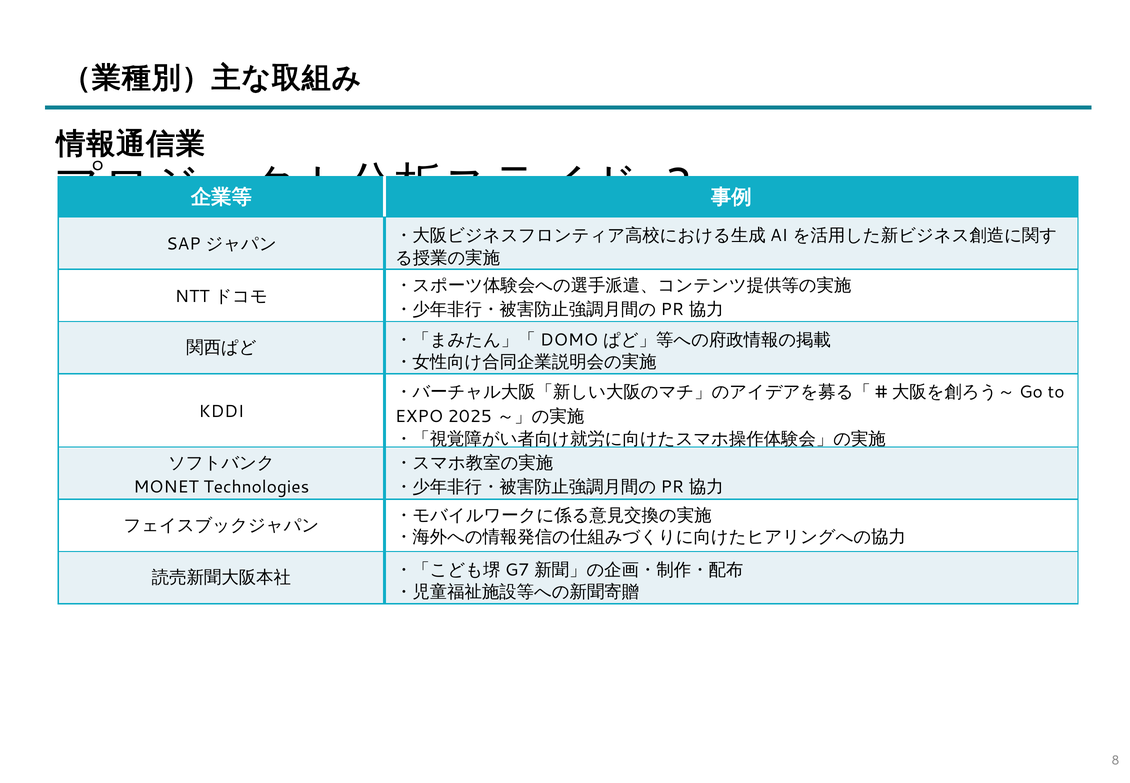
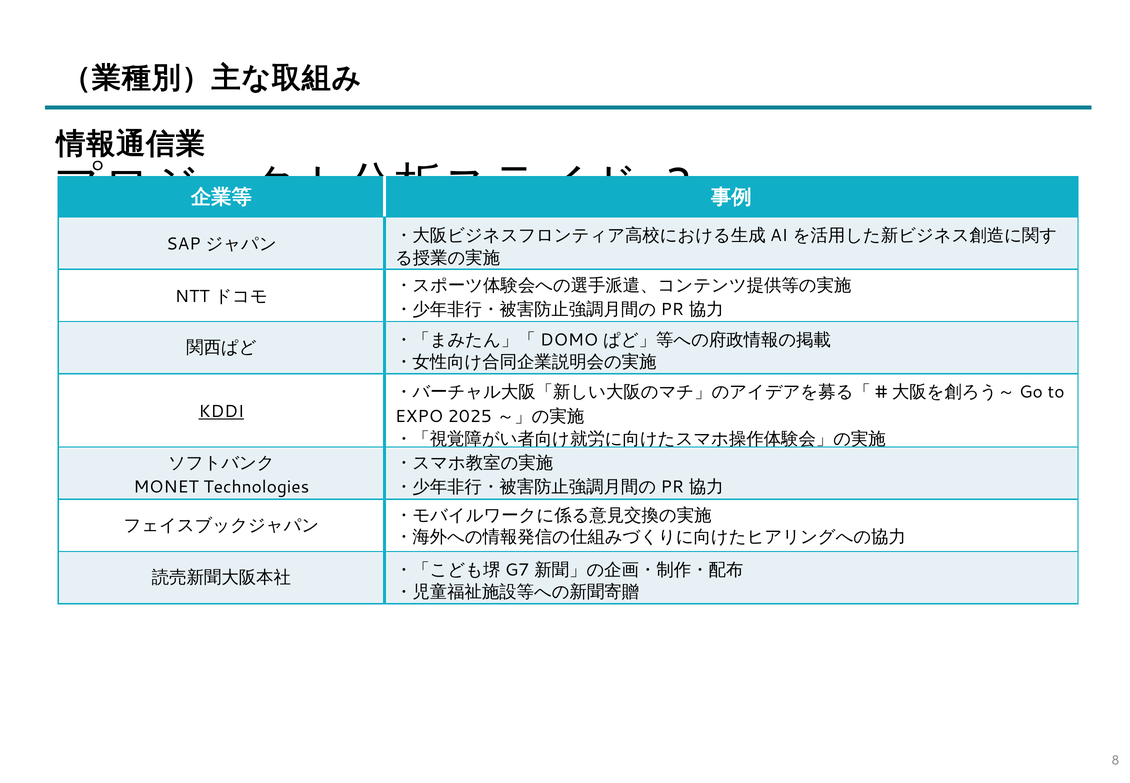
KDDI underline: none -> present
